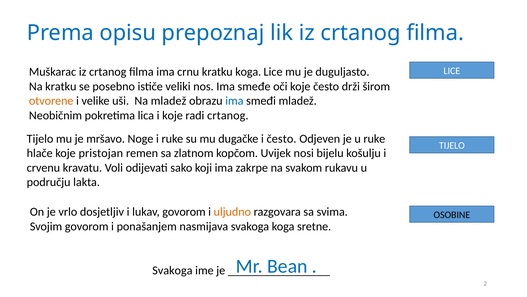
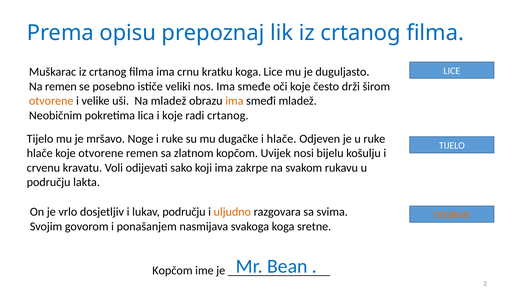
Na kratku: kratku -> remen
ima at (234, 101) colour: blue -> orange
i često: često -> hlače
koje pristojan: pristojan -> otvorene
lukav govorom: govorom -> području
OSOBINE colour: black -> orange
Svakoga at (172, 270): Svakoga -> Kopčom
